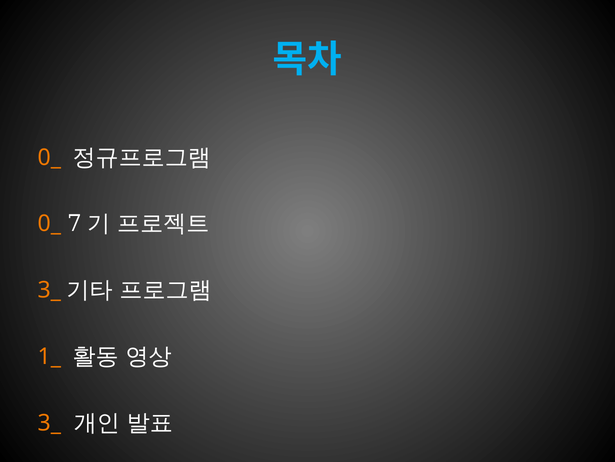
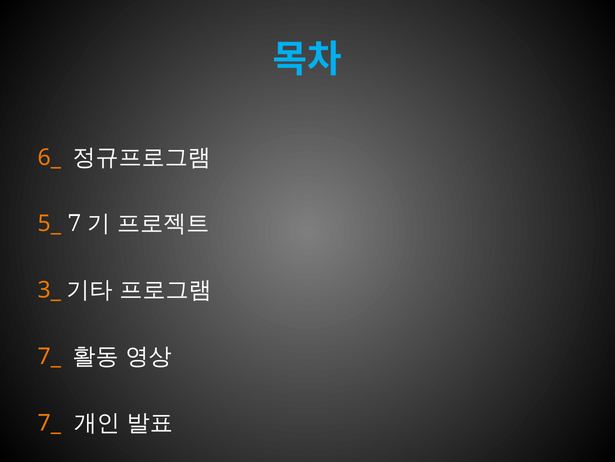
0_ at (49, 157): 0_ -> 6_
0_ at (49, 223): 0_ -> 5_
1_ at (49, 356): 1_ -> 7_
3_ at (49, 423): 3_ -> 7_
